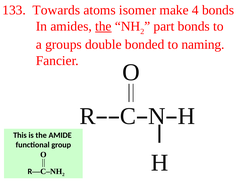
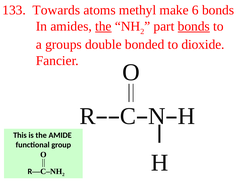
isomer: isomer -> methyl
4: 4 -> 6
bonds at (194, 26) underline: none -> present
naming: naming -> dioxide
